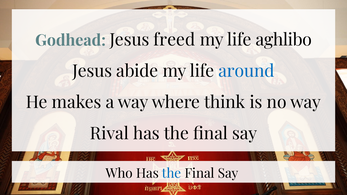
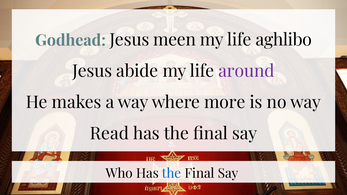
freed: freed -> meen
around colour: blue -> purple
think: think -> more
Rival: Rival -> Read
